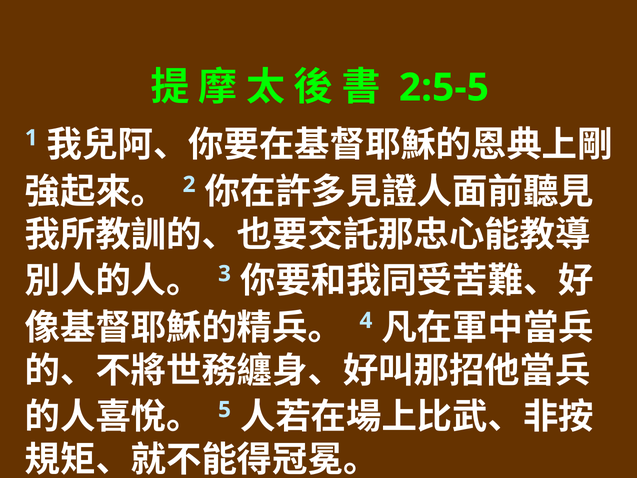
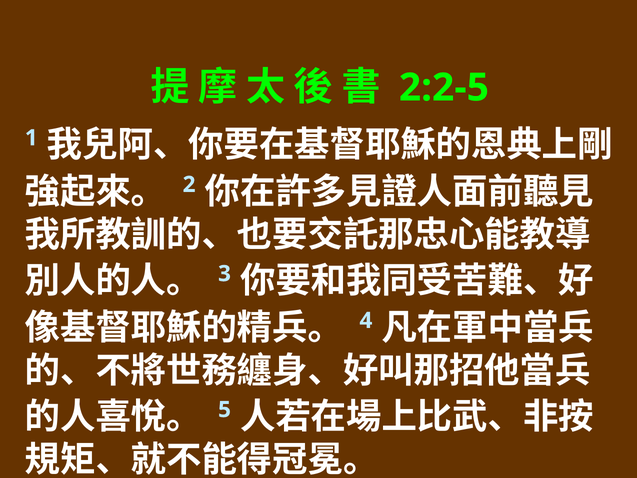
2:5-5: 2:5-5 -> 2:2-5
